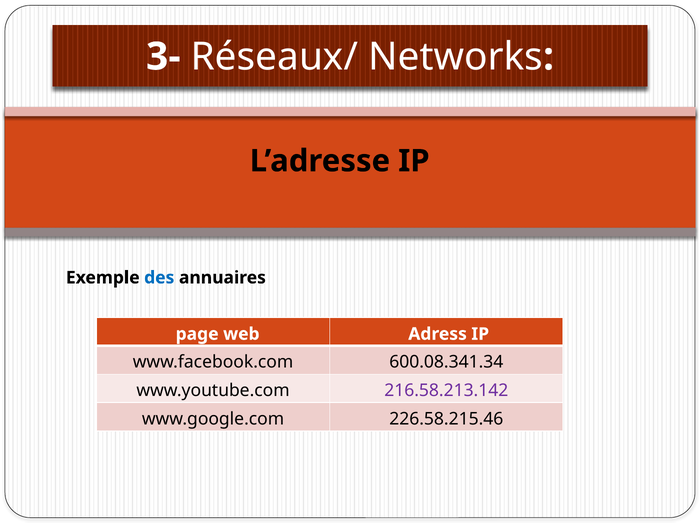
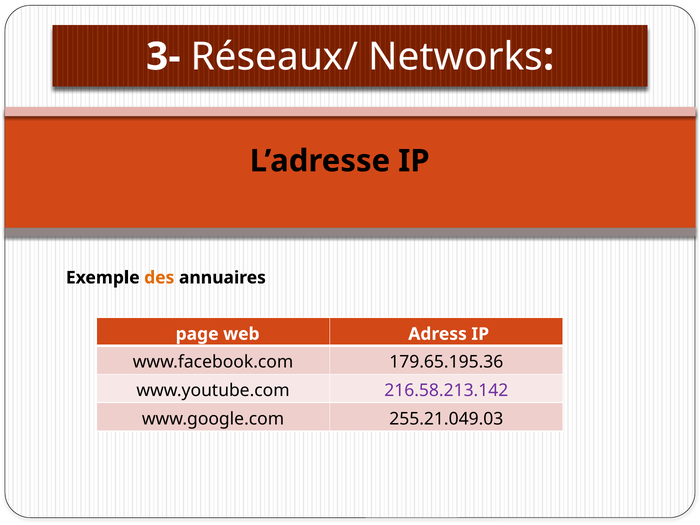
des colour: blue -> orange
600.08.341.34: 600.08.341.34 -> 179.65.195.36
226.58.215.46: 226.58.215.46 -> 255.21.049.03
